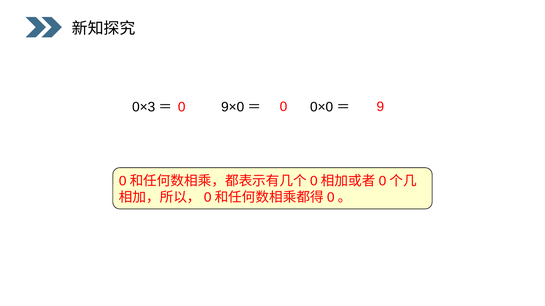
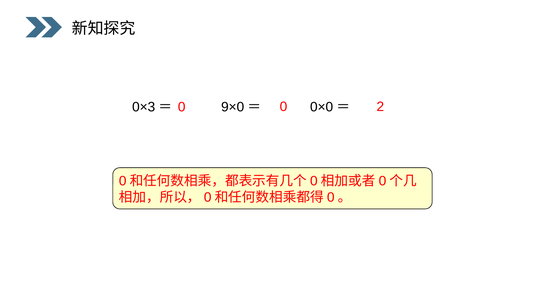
9: 9 -> 2
